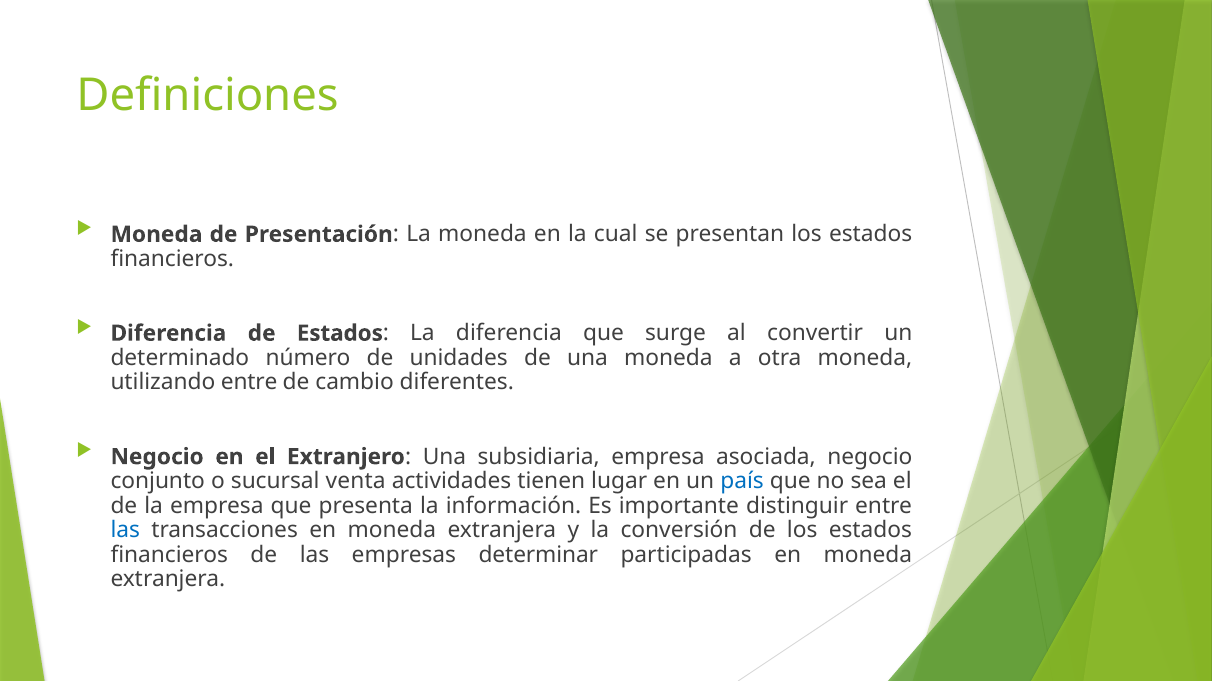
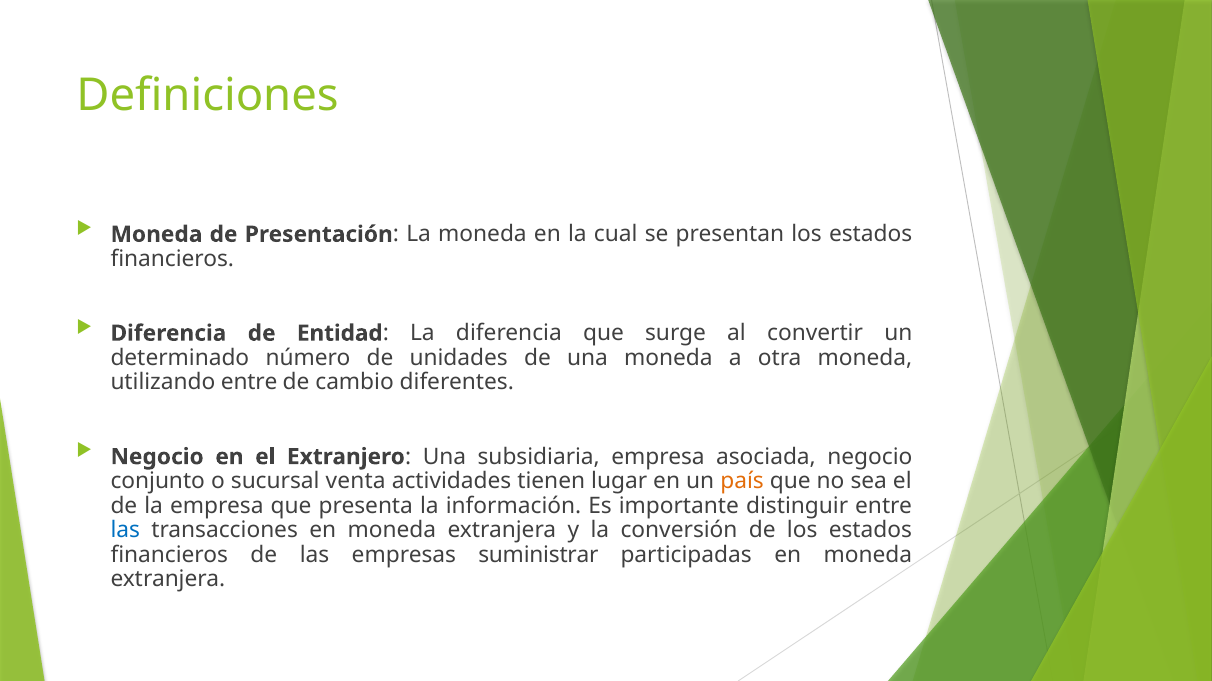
de Estados: Estados -> Entidad
país colour: blue -> orange
determinar: determinar -> suministrar
